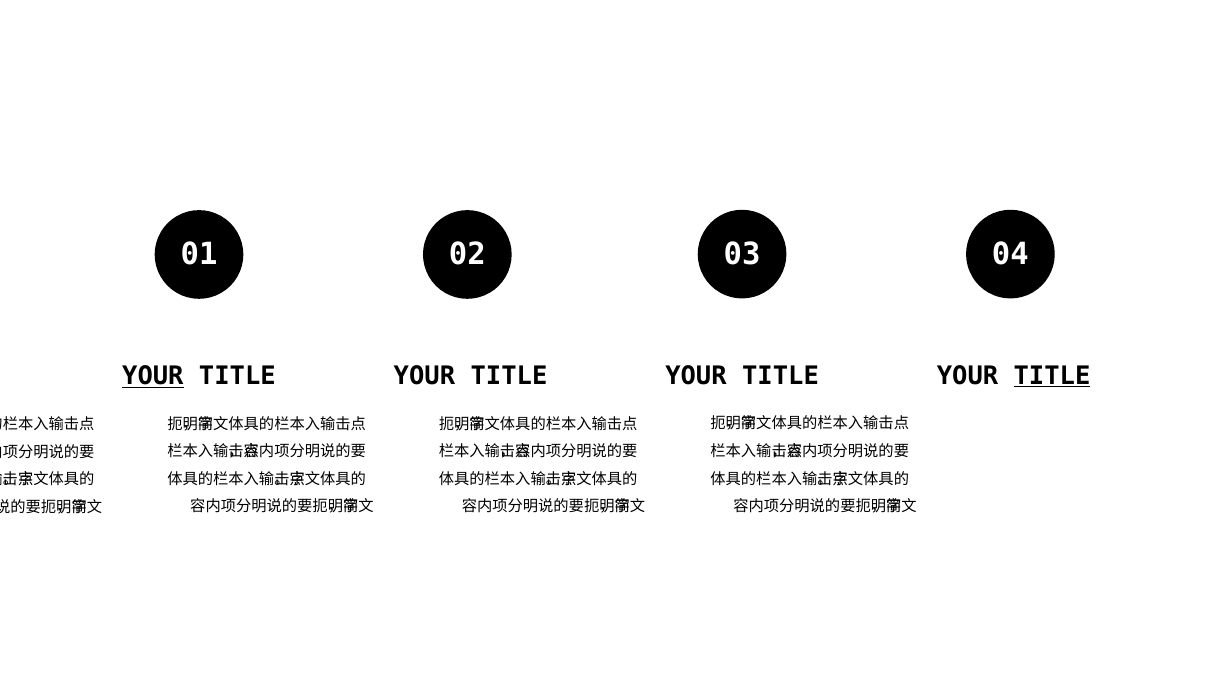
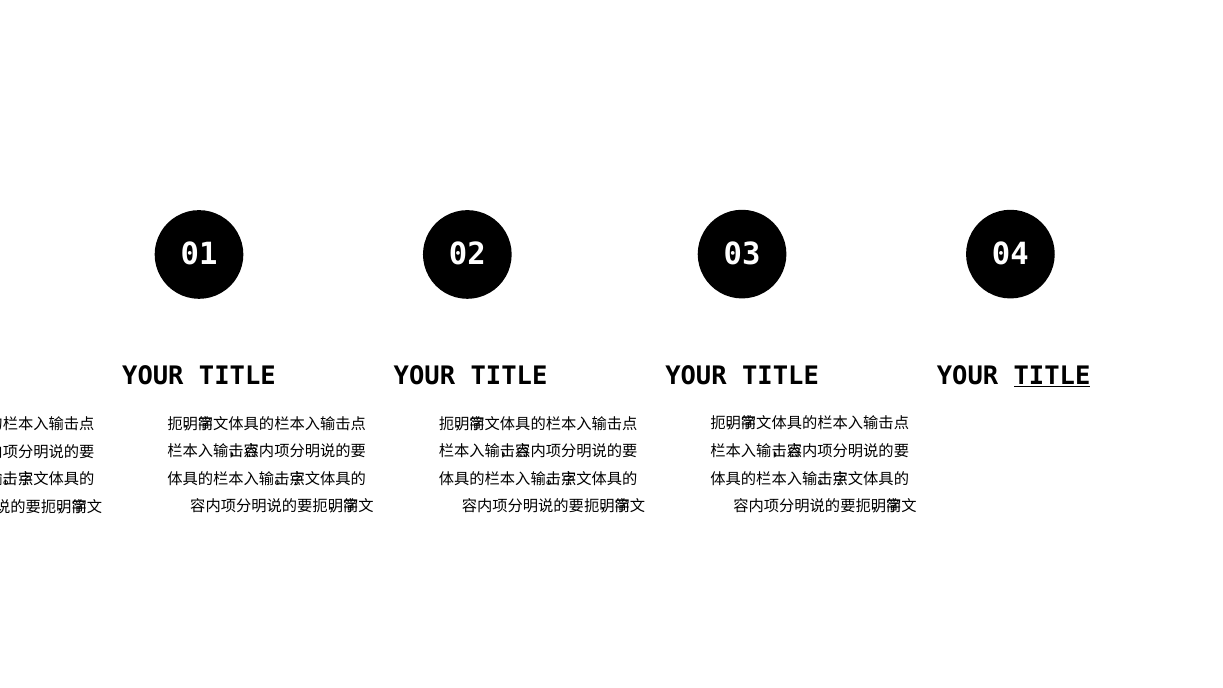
YOUR at (153, 376) underline: present -> none
